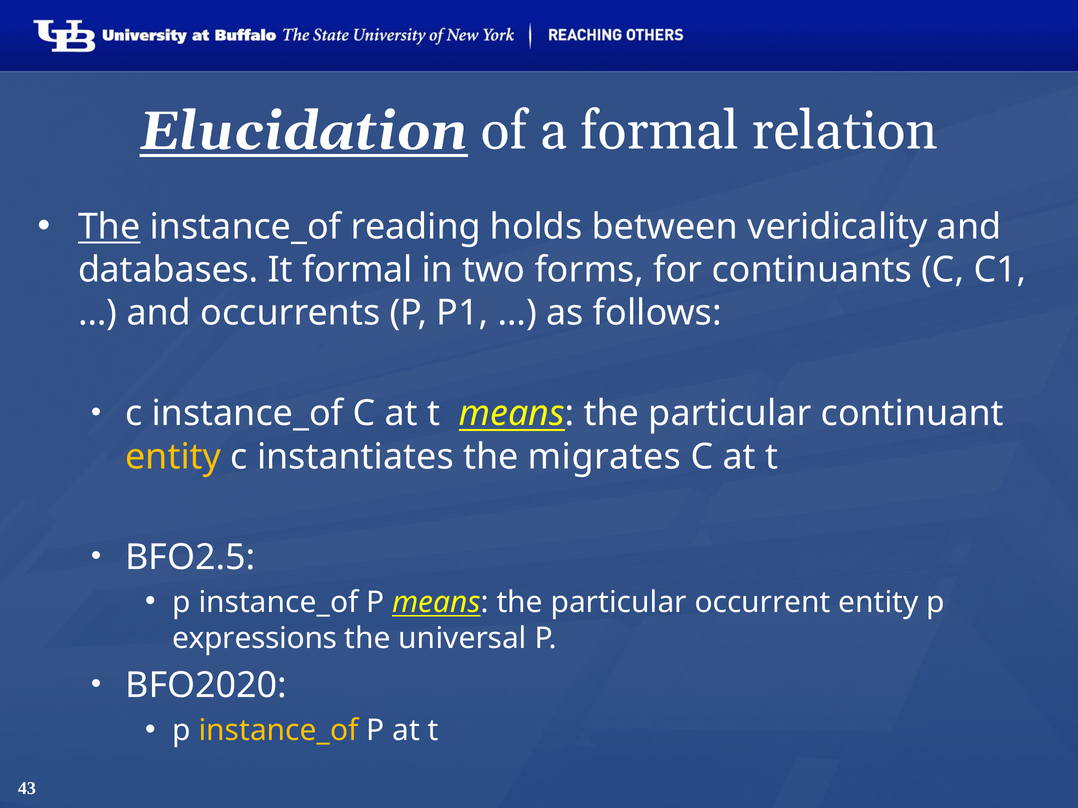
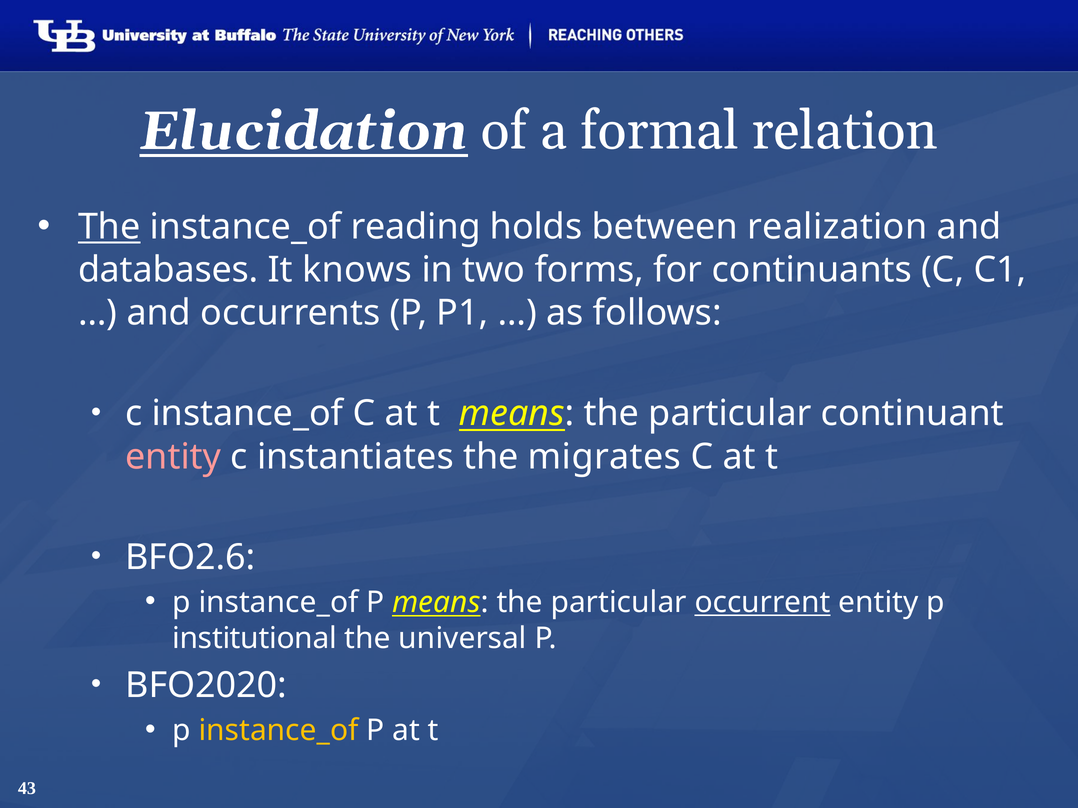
veridicality: veridicality -> realization
It formal: formal -> knows
entity at (173, 457) colour: yellow -> pink
BFO2.5: BFO2.5 -> BFO2.6
occurrent underline: none -> present
expressions: expressions -> institutional
